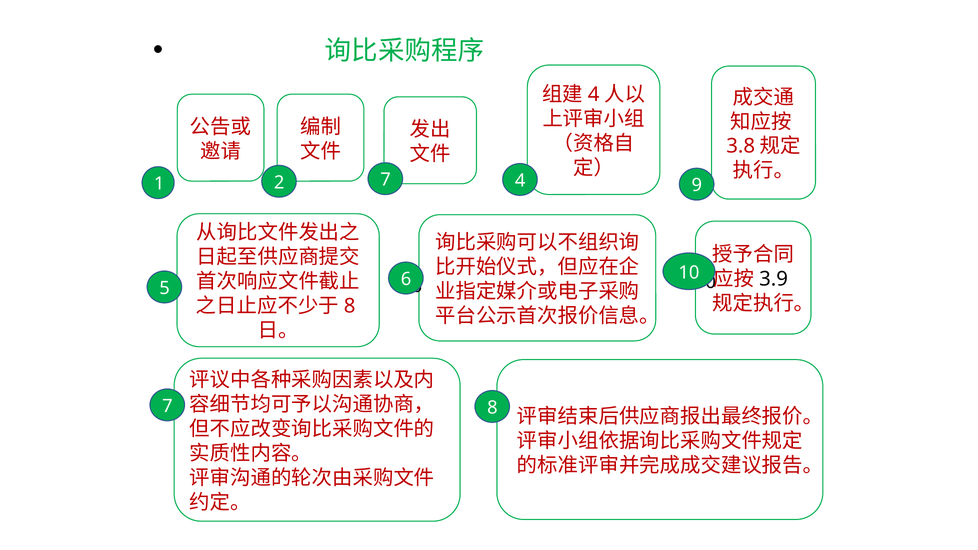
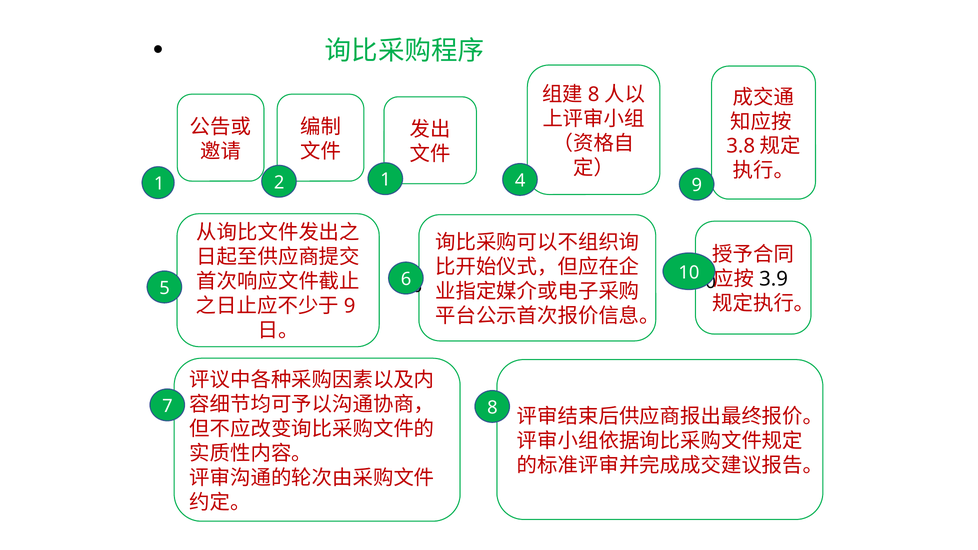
4 at (594, 95): 4 -> 8
2 7: 7 -> 1
8 at (350, 306): 8 -> 9
